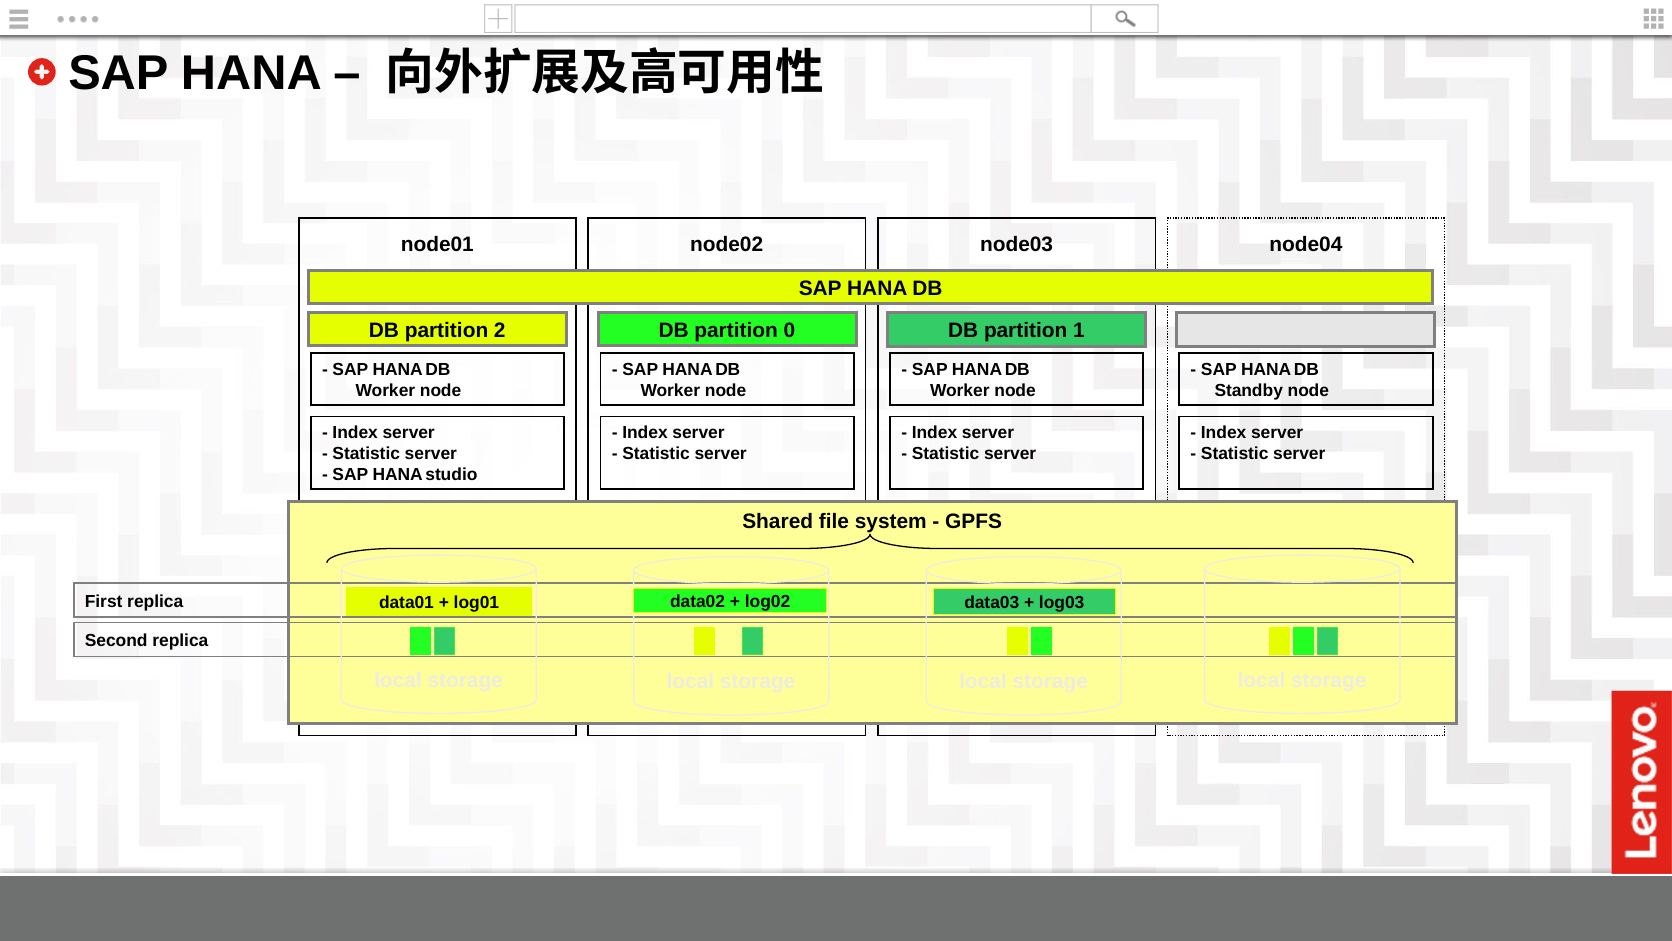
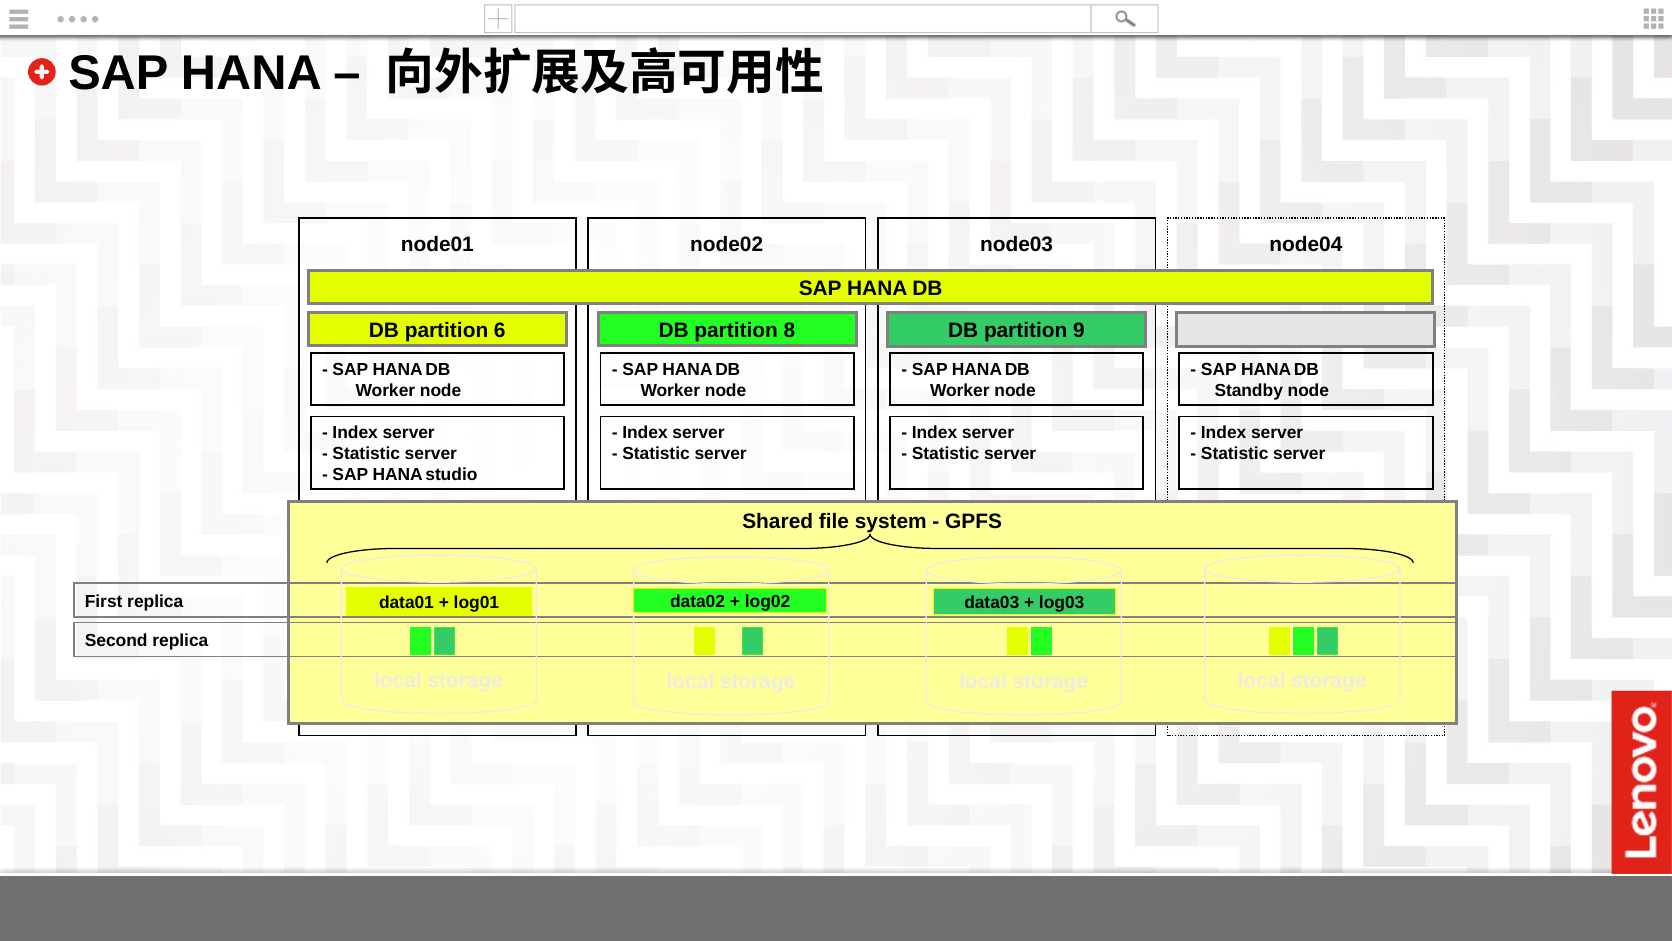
2: 2 -> 6
0: 0 -> 8
1: 1 -> 9
